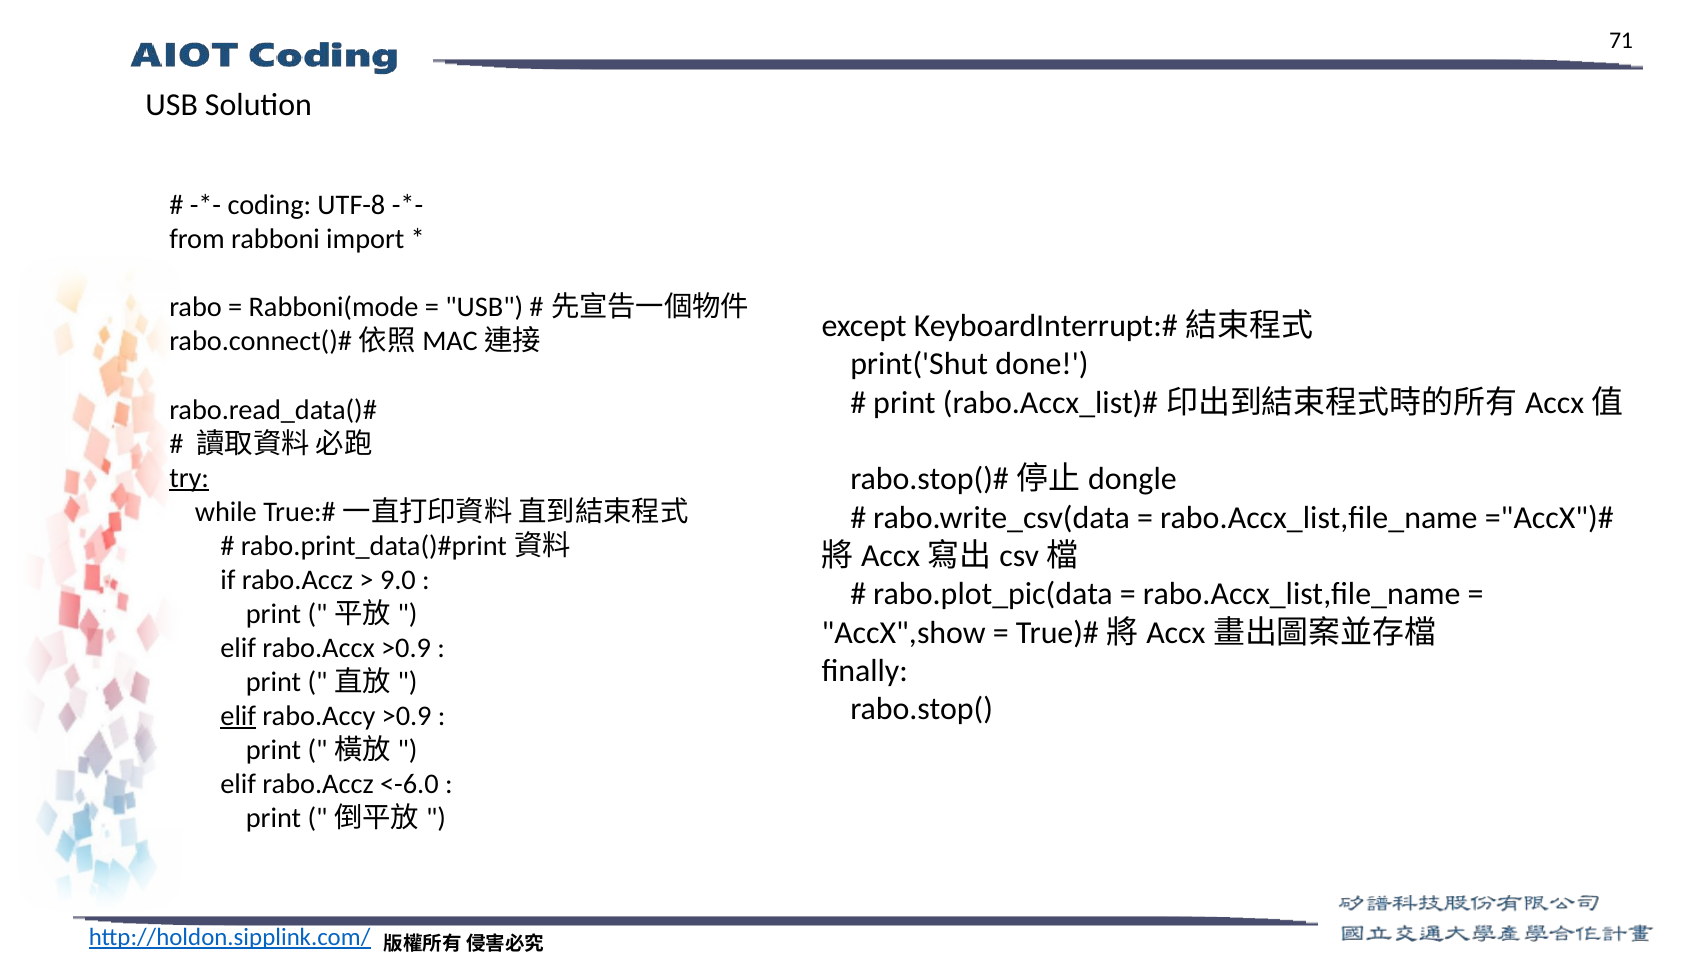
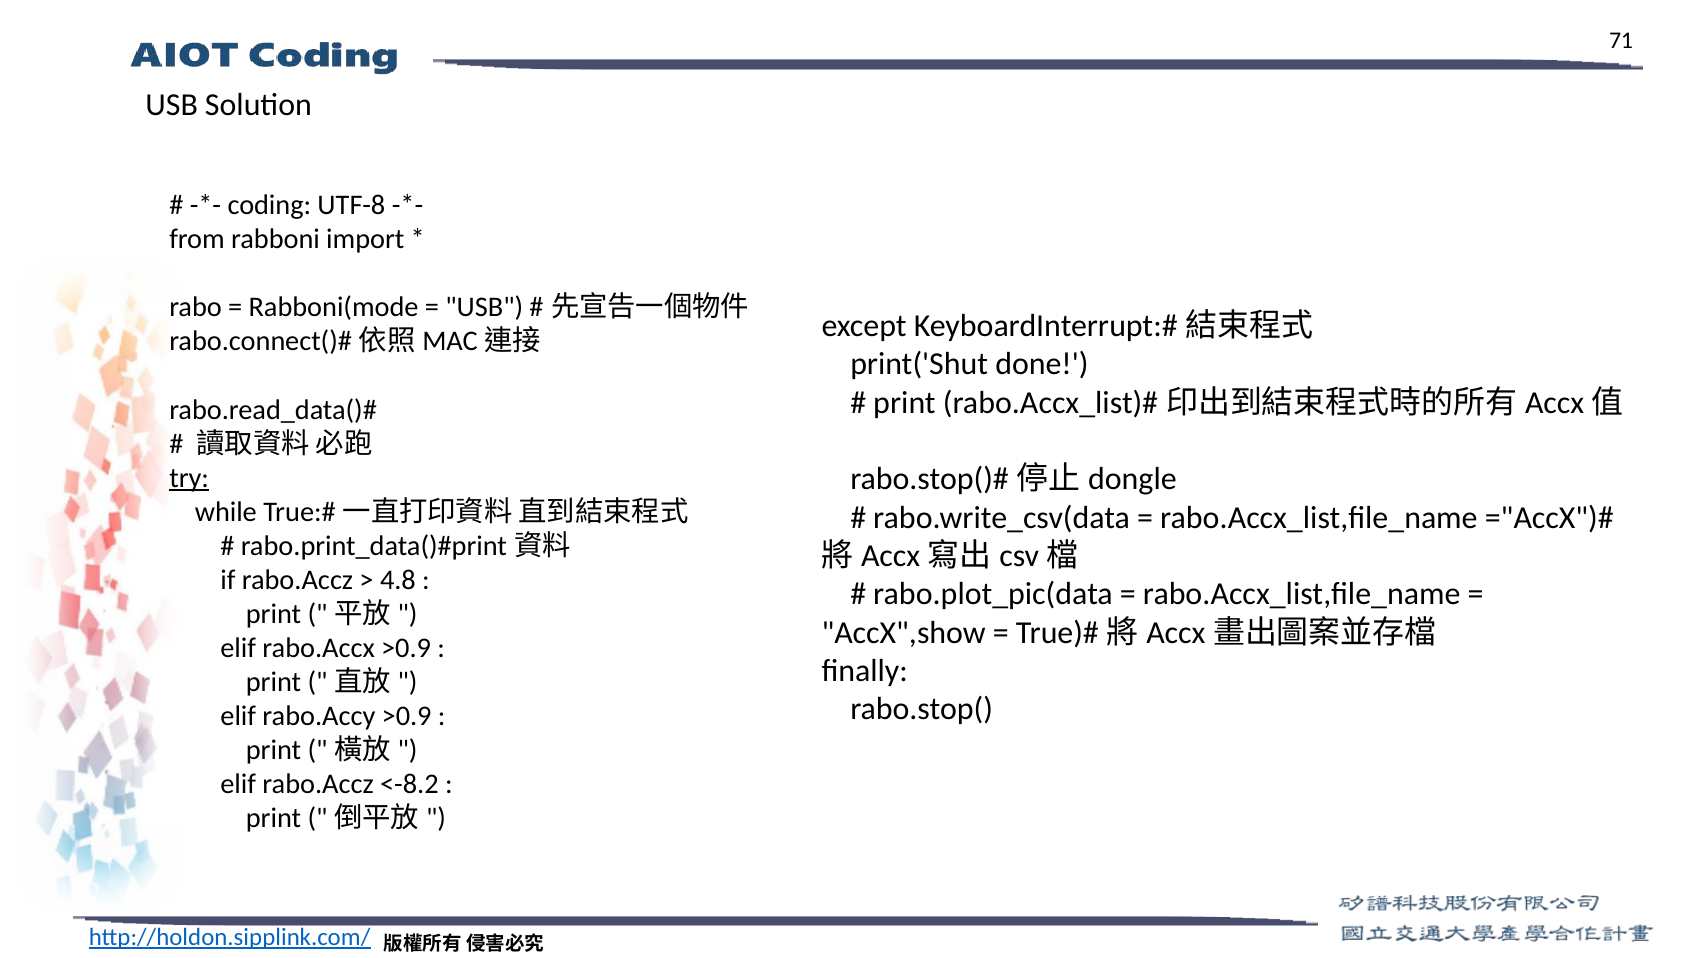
9.0: 9.0 -> 4.8
elif at (238, 716) underline: present -> none
<-6.0: <-6.0 -> <-8.2
